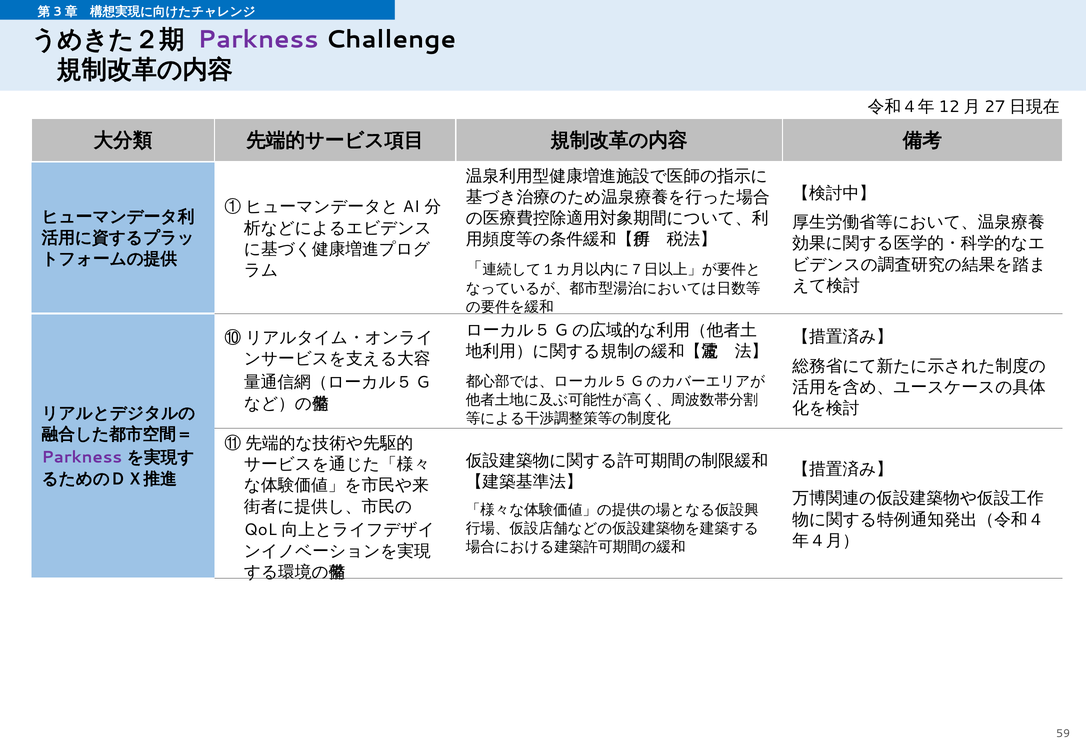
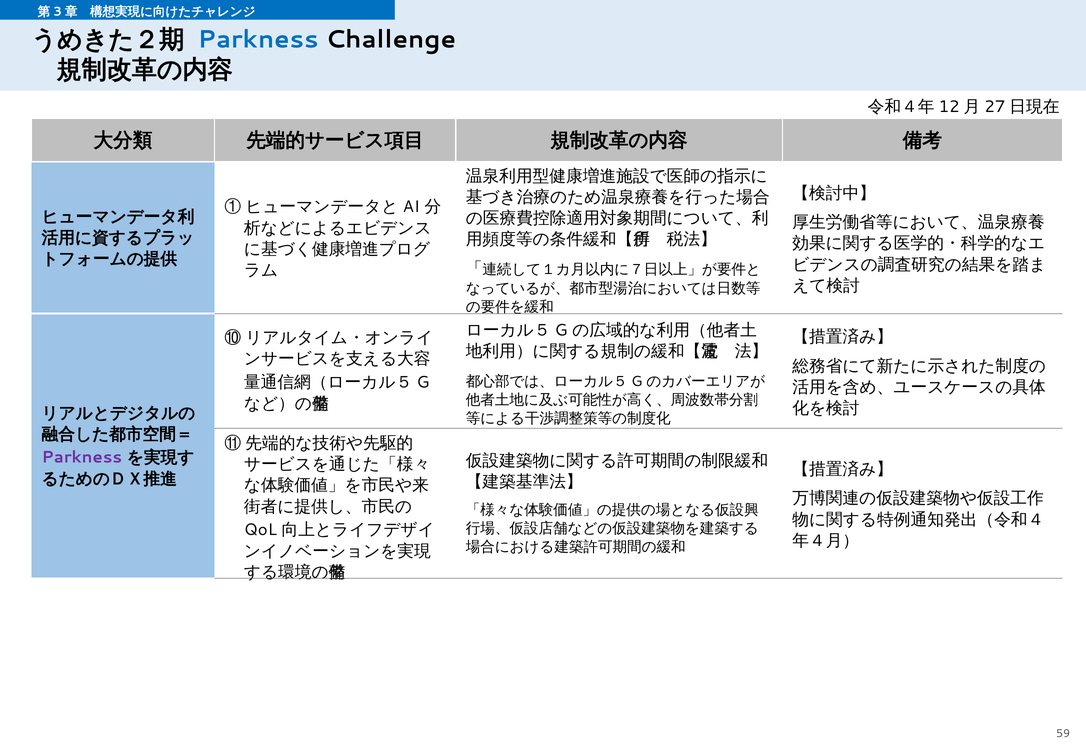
Parkness at (258, 40) colour: purple -> blue
